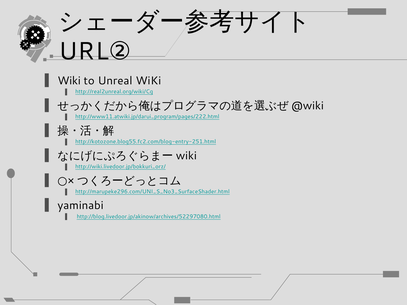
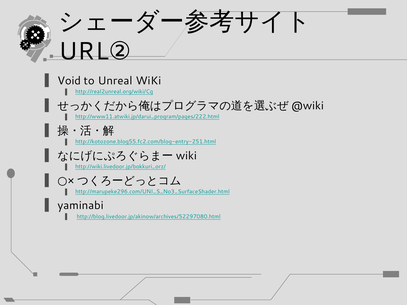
Wiki at (69, 81): Wiki -> Void
